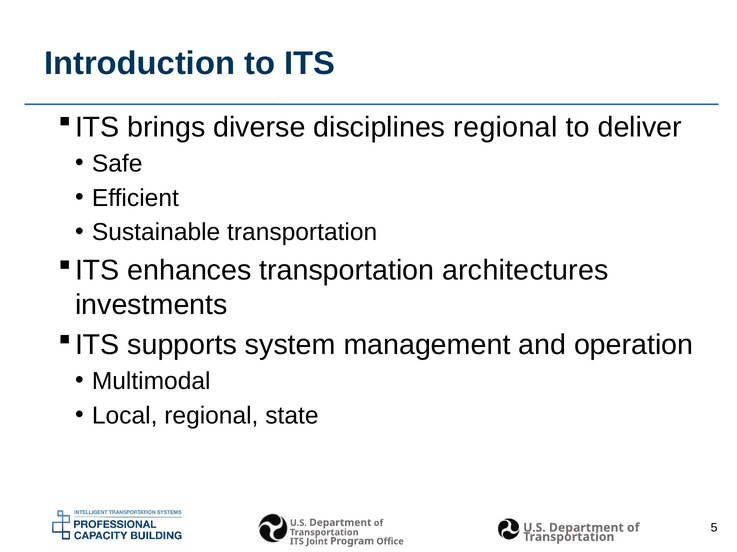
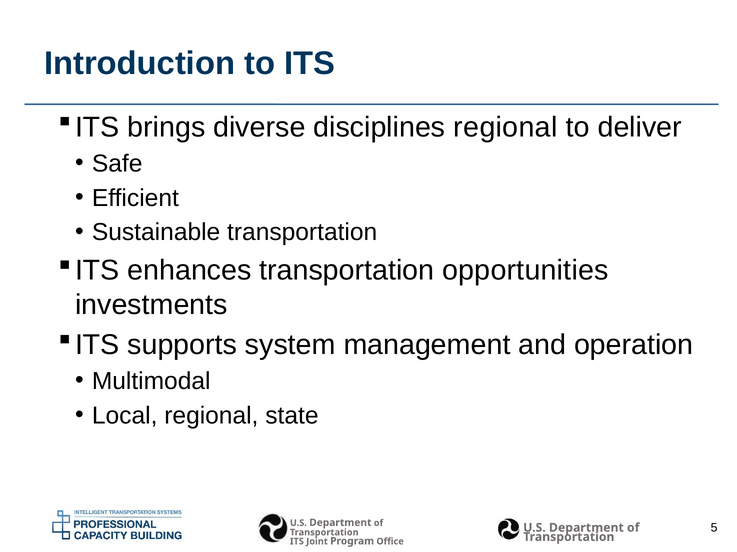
architectures: architectures -> opportunities
